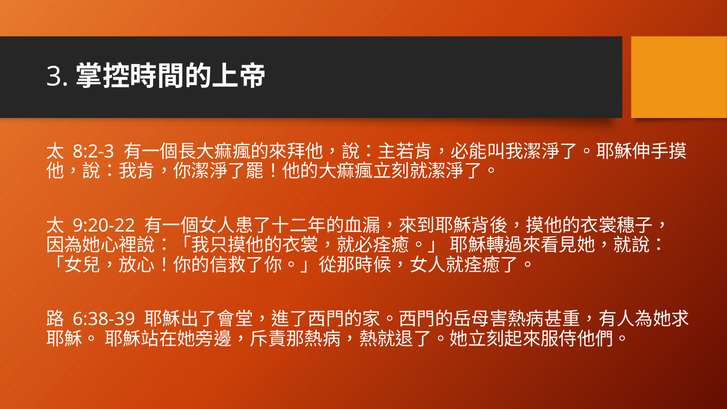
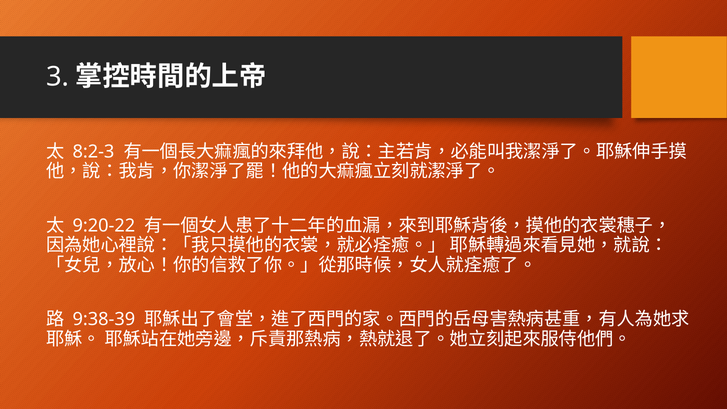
6:38-39: 6:38-39 -> 9:38-39
